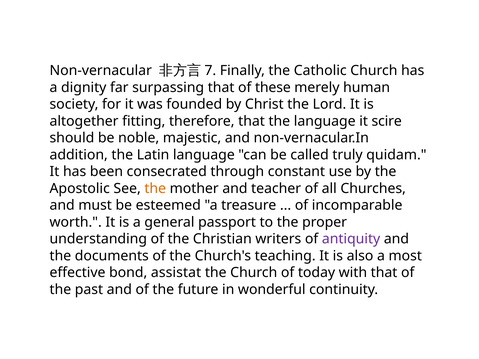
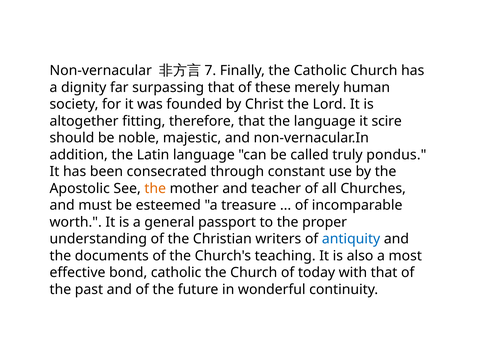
quidam: quidam -> pondus
antiquity colour: purple -> blue
bond assistat: assistat -> catholic
